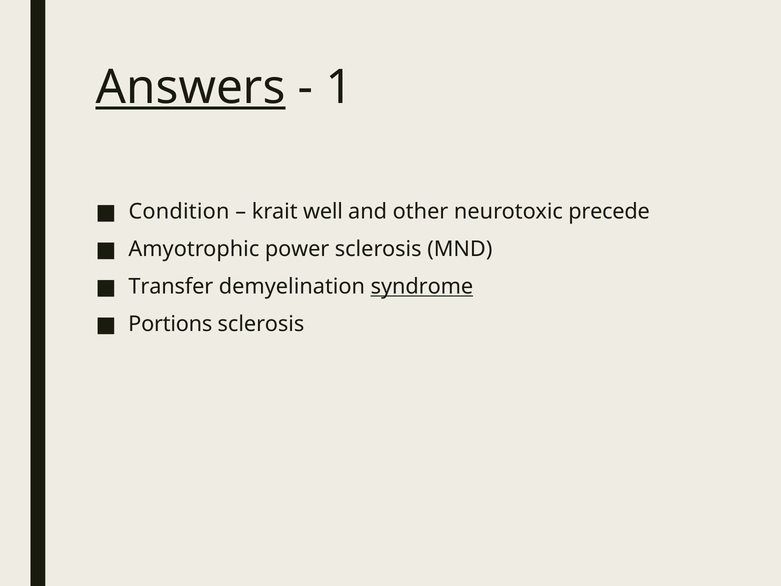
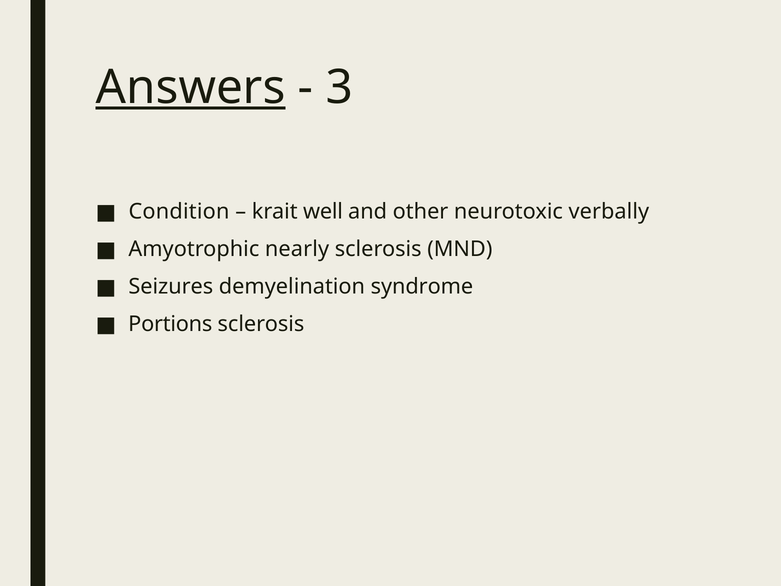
1: 1 -> 3
precede: precede -> verbally
power: power -> nearly
Transfer: Transfer -> Seizures
syndrome underline: present -> none
